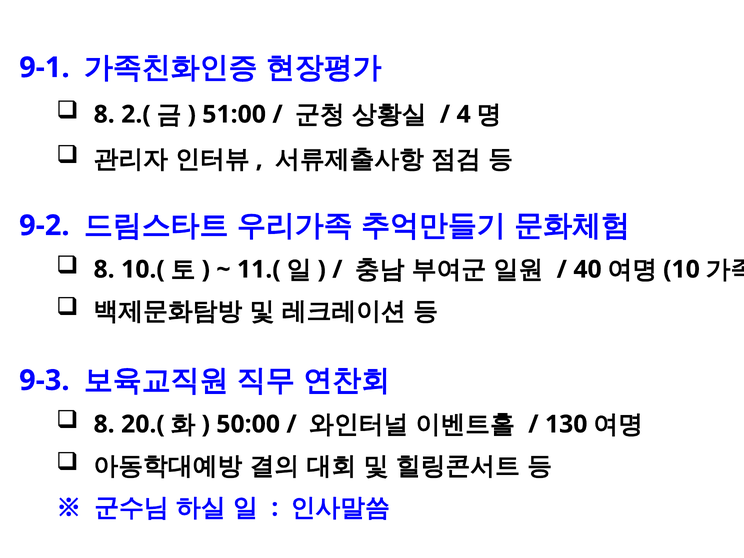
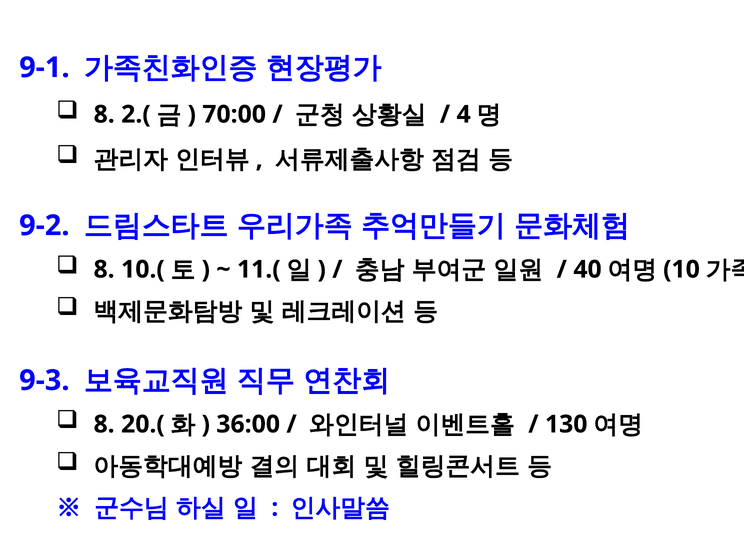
51:00: 51:00 -> 70:00
50:00: 50:00 -> 36:00
